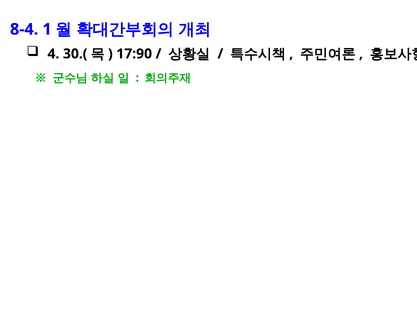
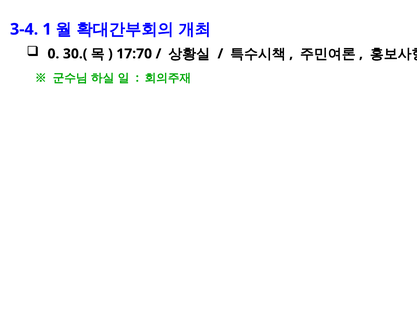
8-4: 8-4 -> 3-4
4: 4 -> 0
17:90: 17:90 -> 17:70
